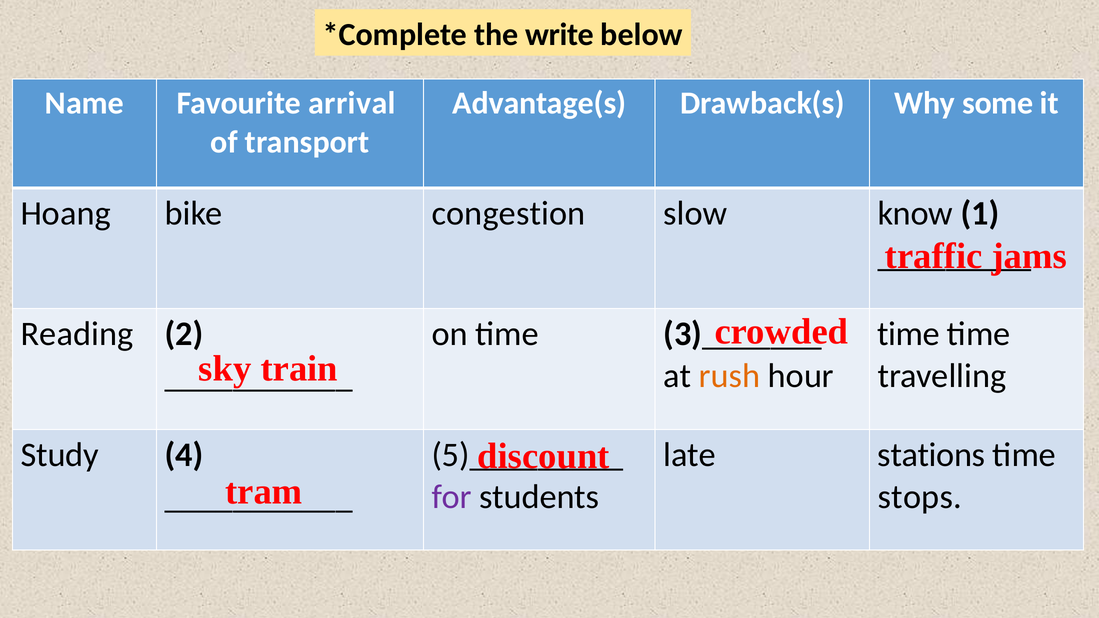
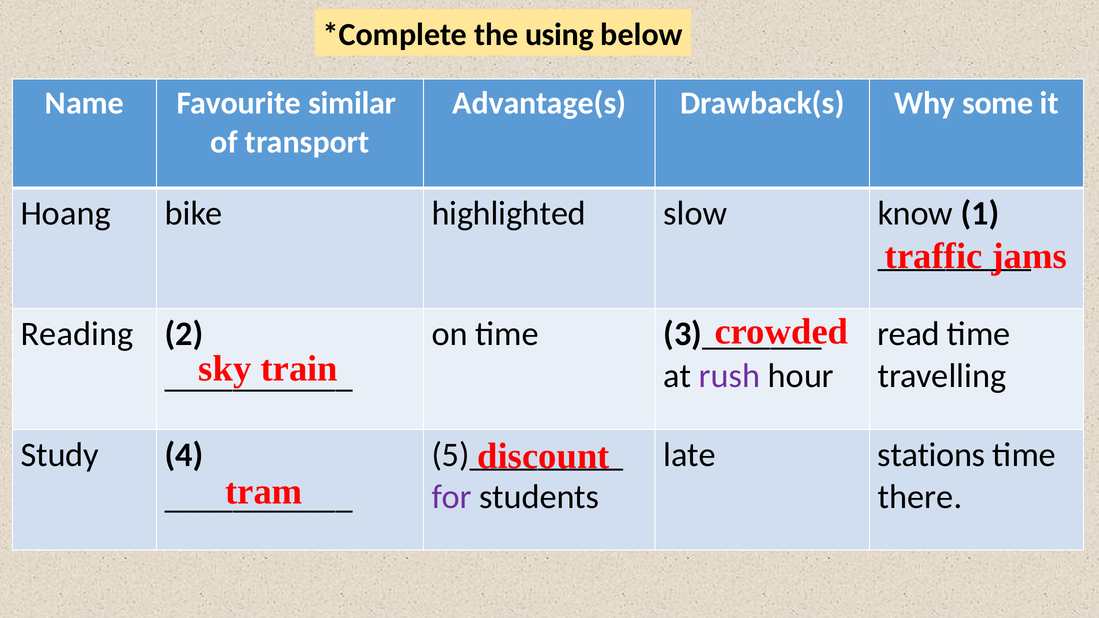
write: write -> using
arrival: arrival -> similar
congestion: congestion -> highlighted
time at (909, 334): time -> read
rush colour: orange -> purple
stops: stops -> there
